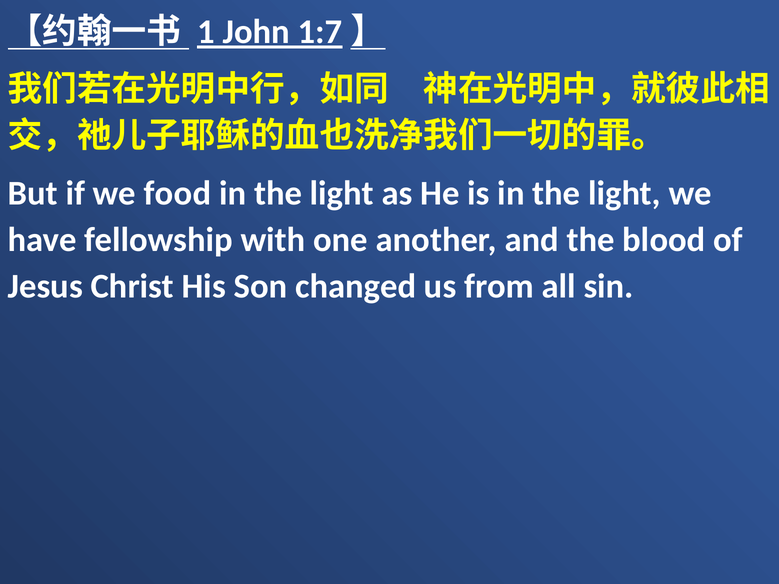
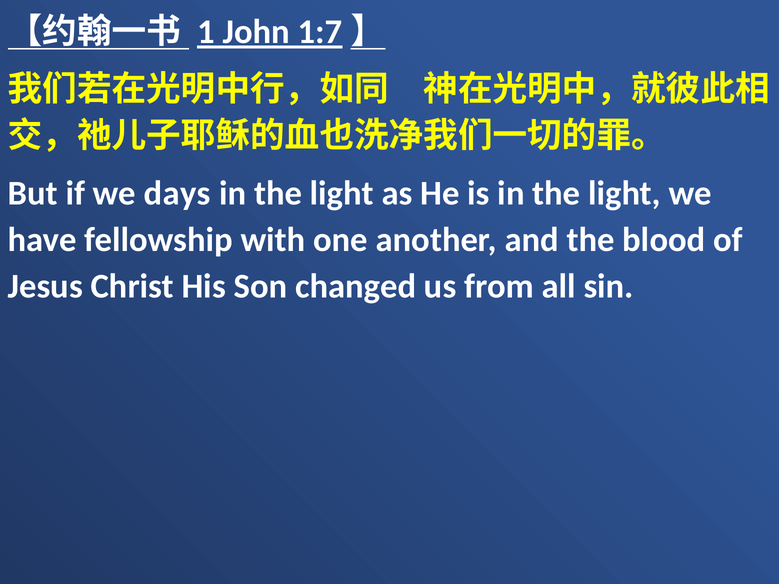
food: food -> days
